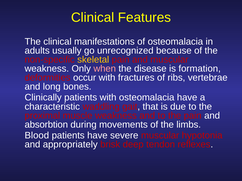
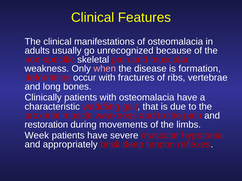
skeletal colour: yellow -> white
absorbtion: absorbtion -> restoration
Blood: Blood -> Week
